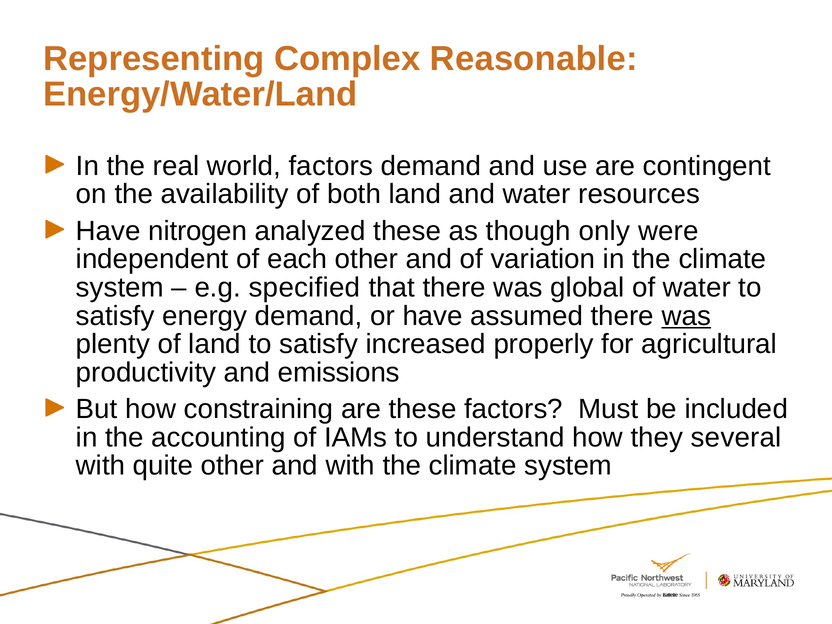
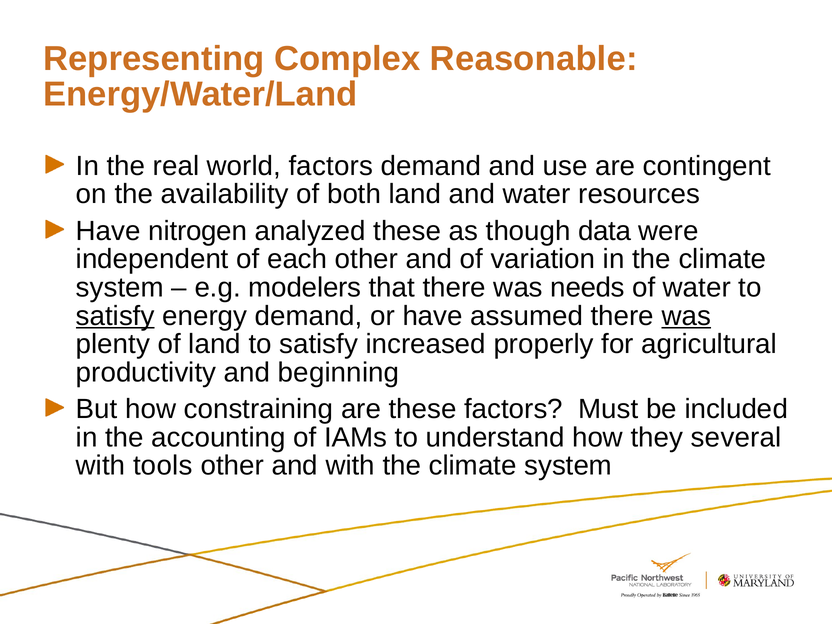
only: only -> data
specified: specified -> modelers
global: global -> needs
satisfy at (115, 316) underline: none -> present
emissions: emissions -> beginning
quite: quite -> tools
